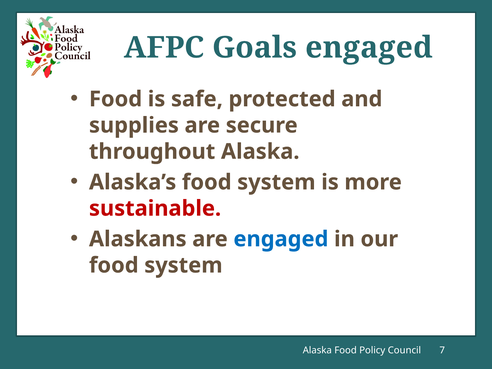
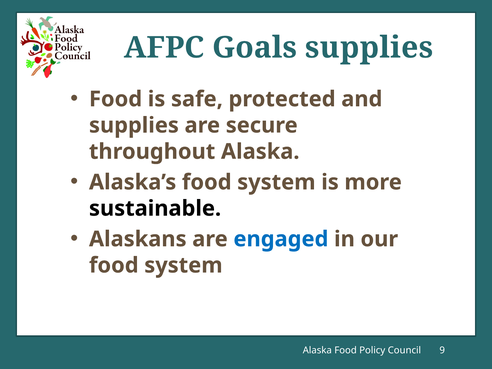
Goals engaged: engaged -> supplies
sustainable colour: red -> black
7: 7 -> 9
